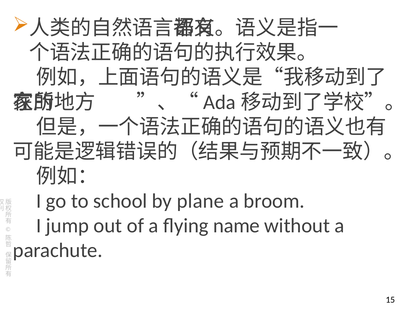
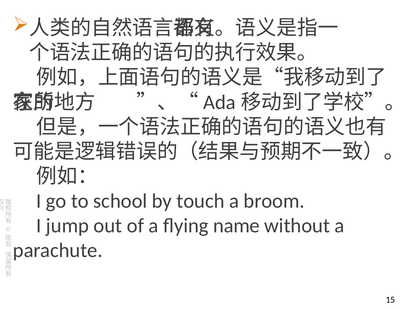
plane: plane -> touch
